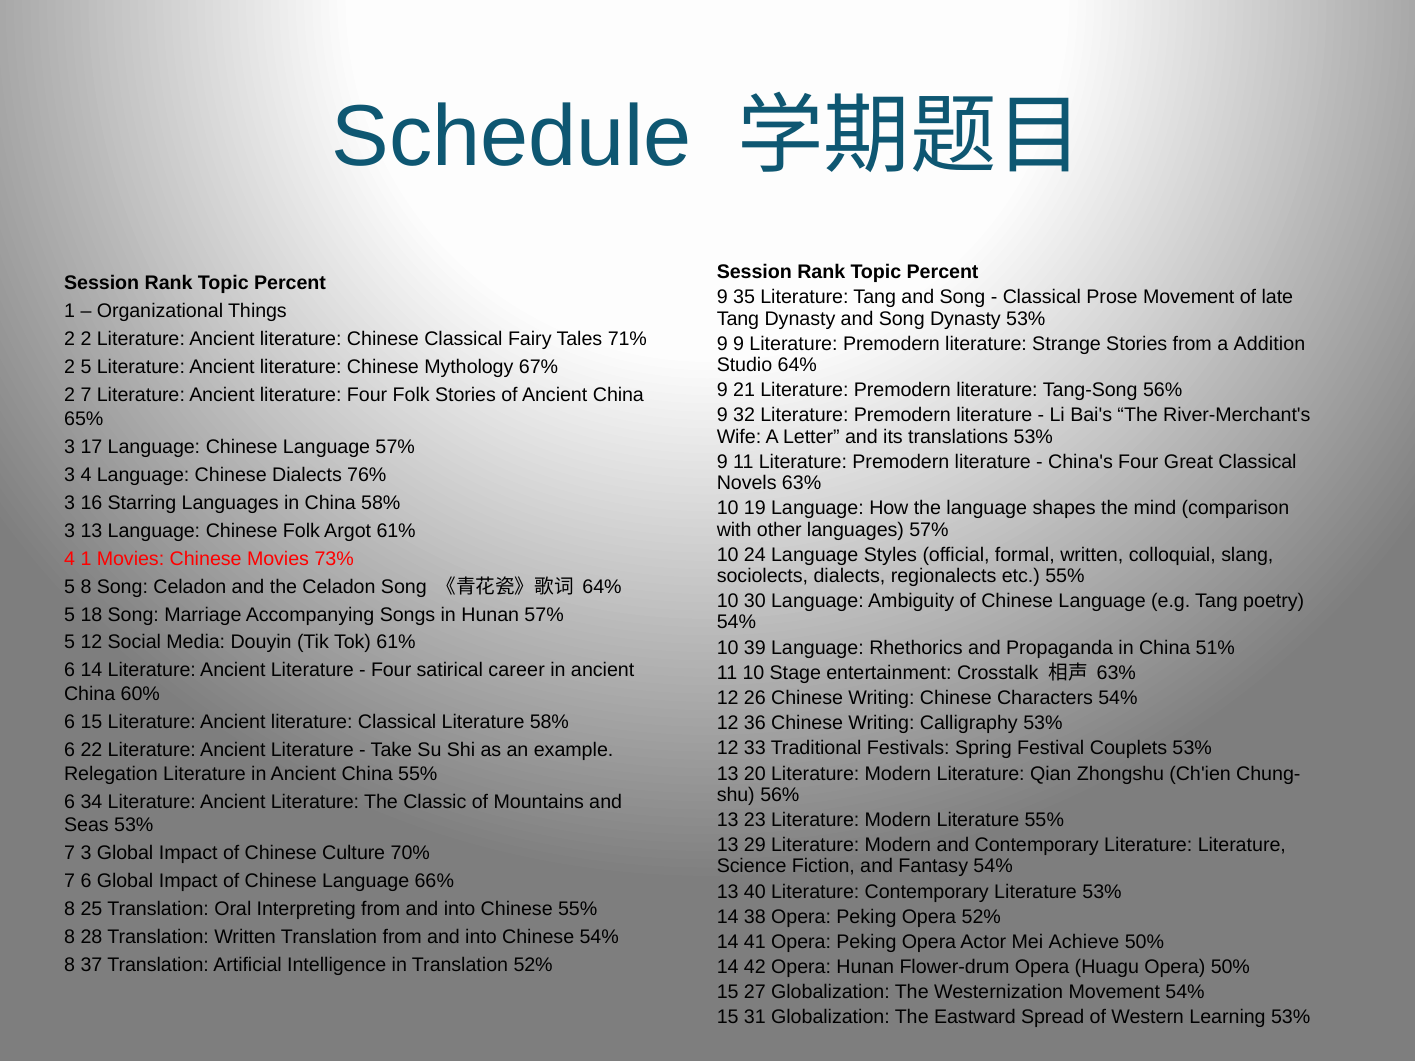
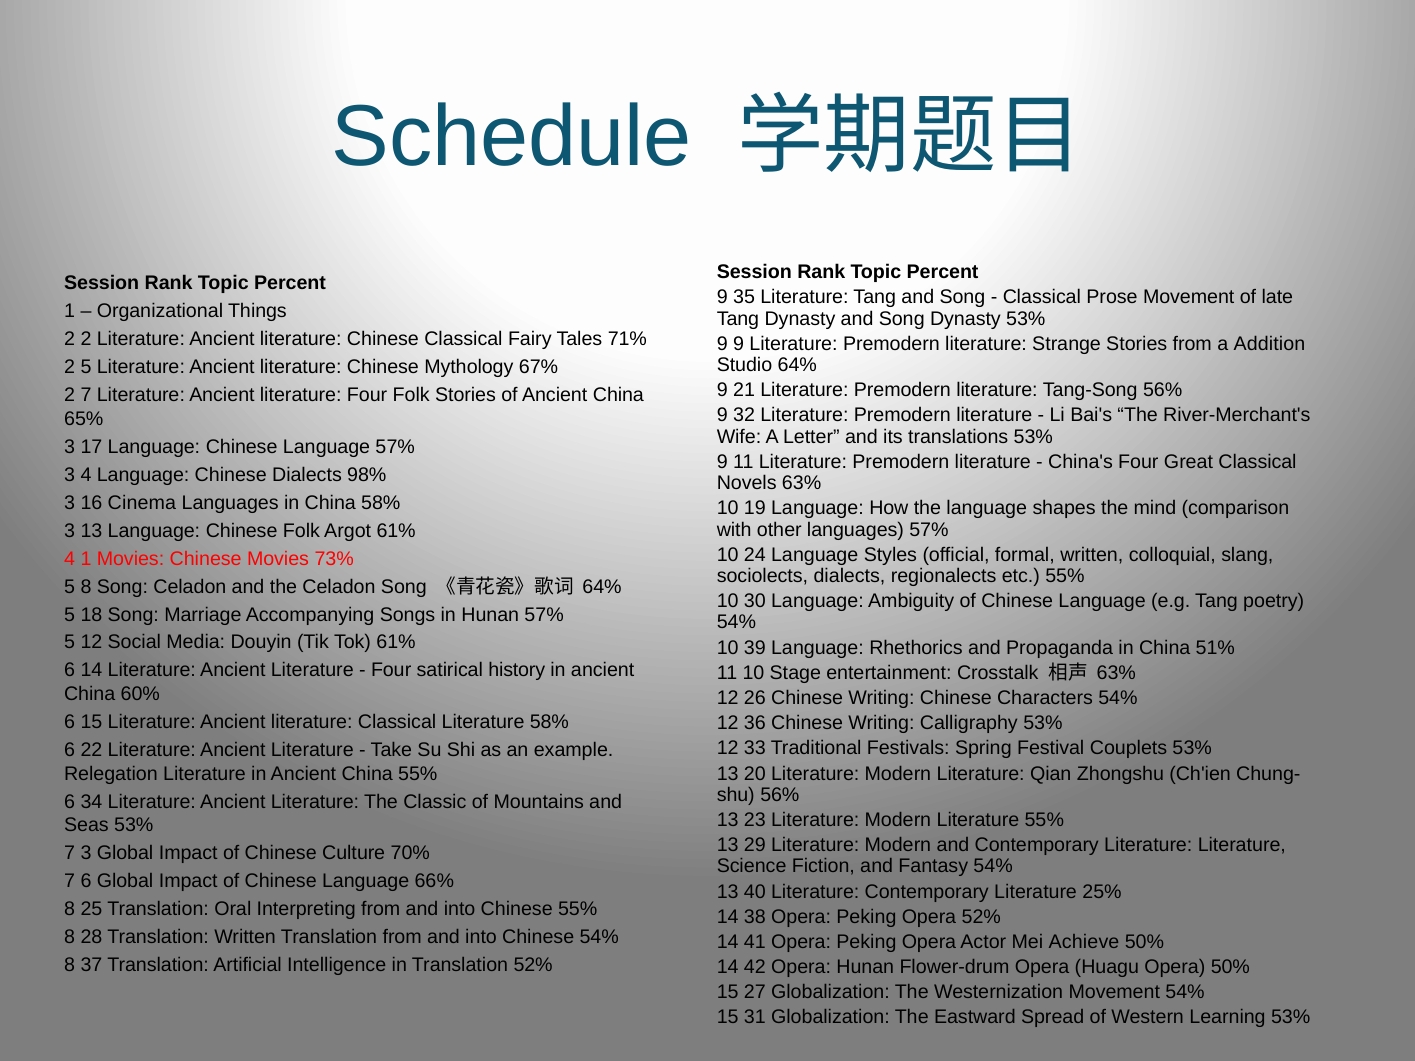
76%: 76% -> 98%
Starring: Starring -> Cinema
career: career -> history
Literature 53%: 53% -> 25%
